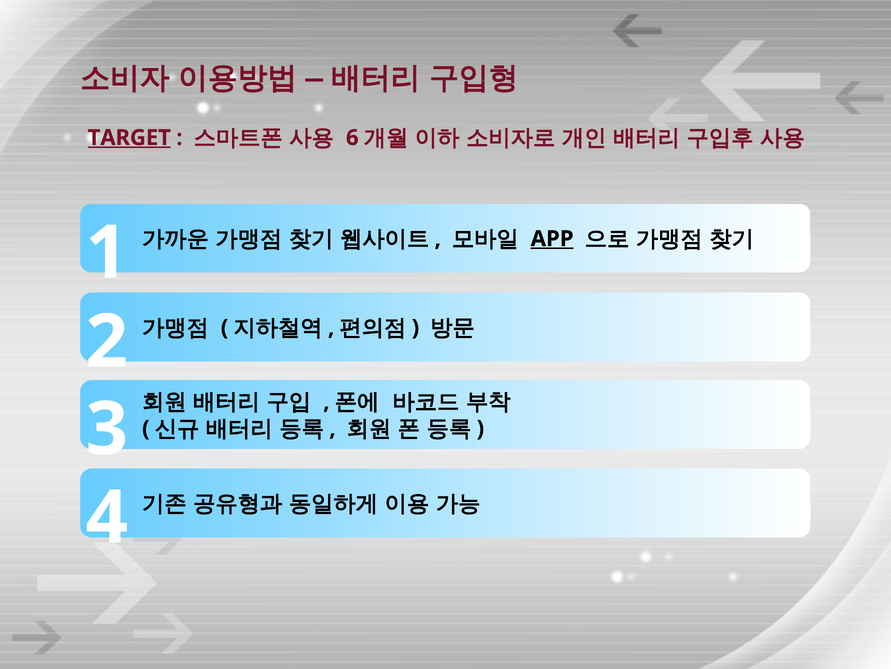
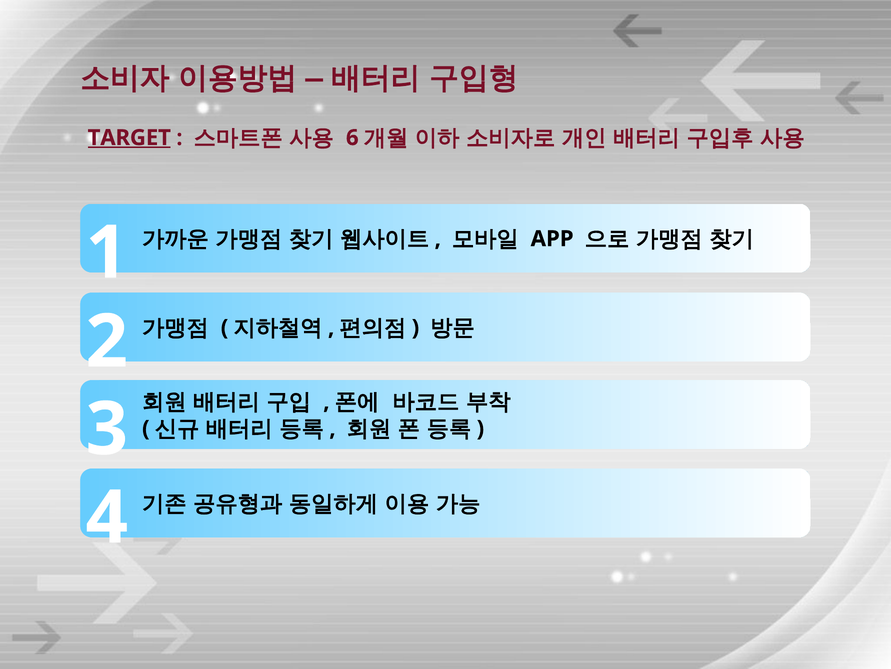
APP underline: present -> none
